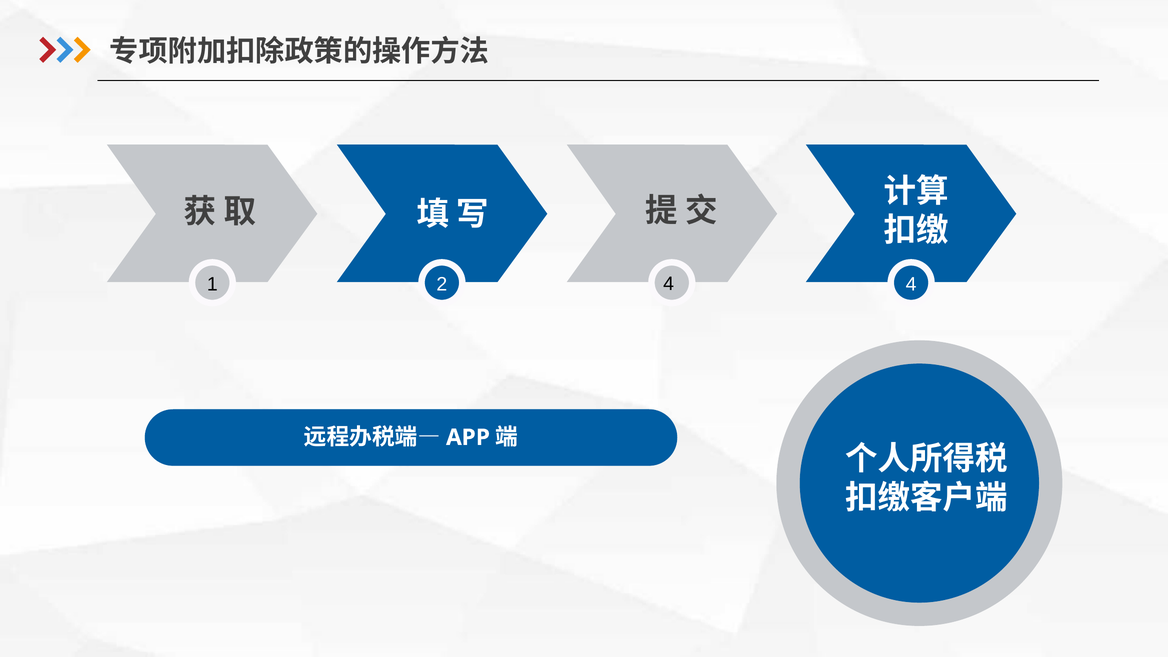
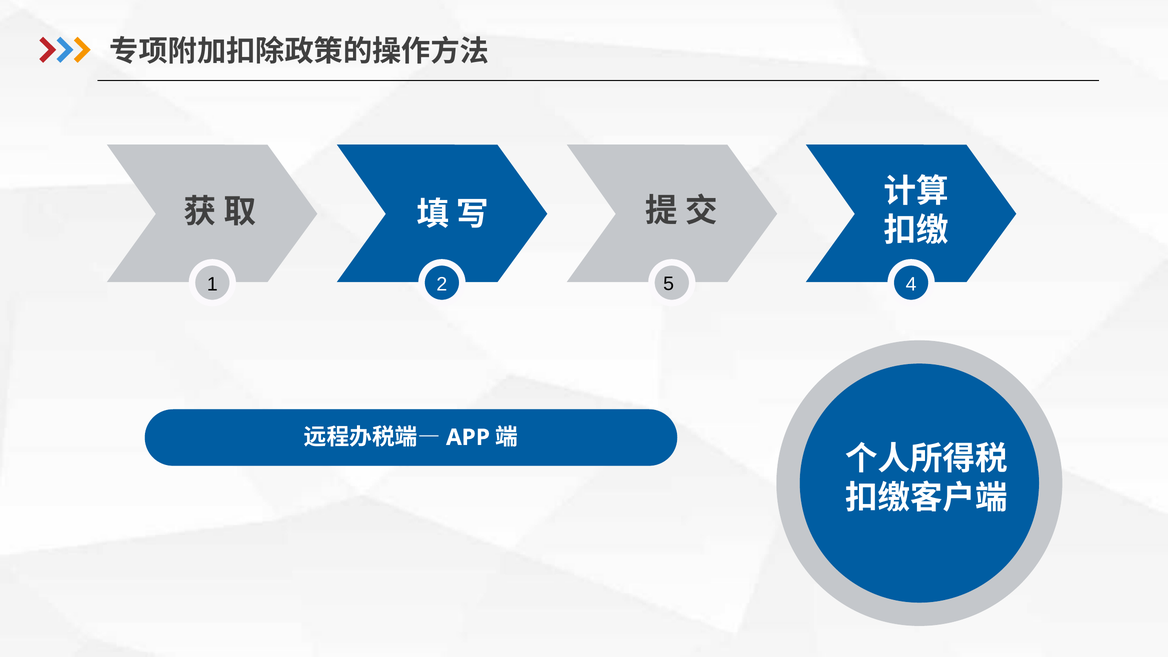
2 4: 4 -> 5
